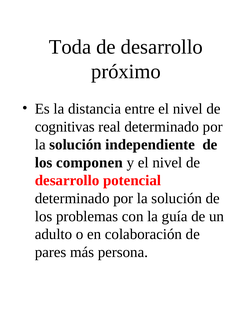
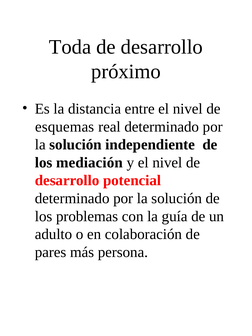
cognitivas: cognitivas -> esquemas
componen: componen -> mediación
